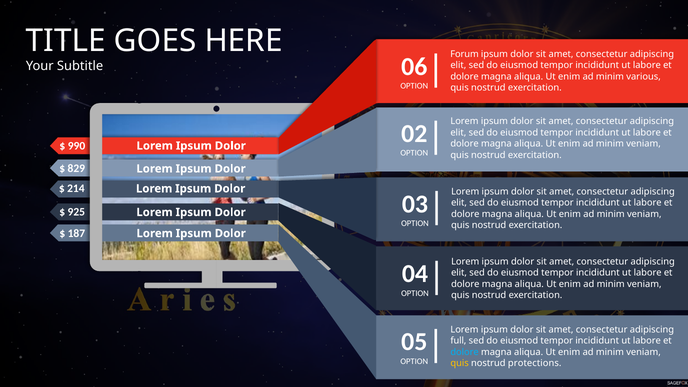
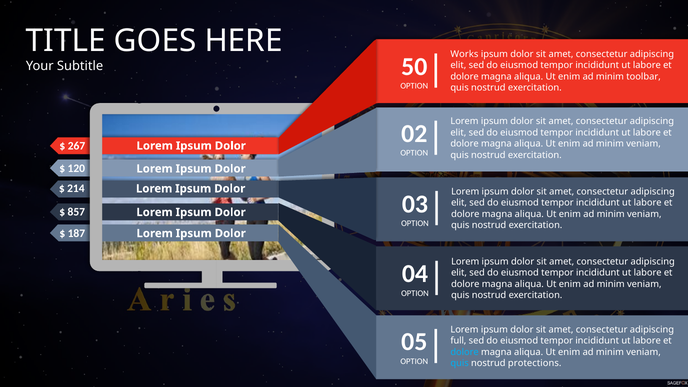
Forum: Forum -> Works
06: 06 -> 50
various: various -> toolbar
990: 990 -> 267
829: 829 -> 120
925: 925 -> 857
quis at (460, 363) colour: yellow -> light blue
